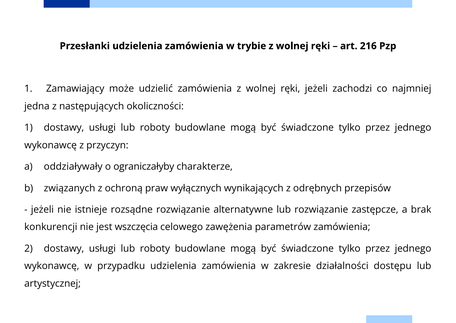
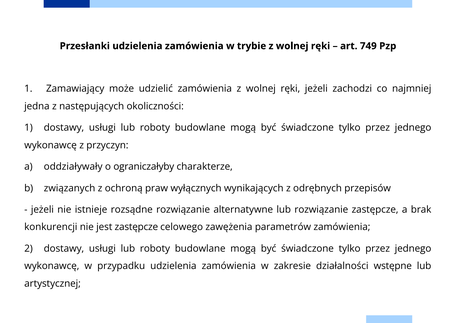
216: 216 -> 749
jest wszczęcia: wszczęcia -> zastępcze
dostępu: dostępu -> wstępne
